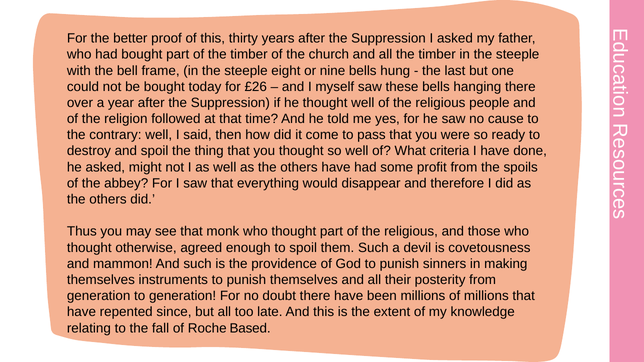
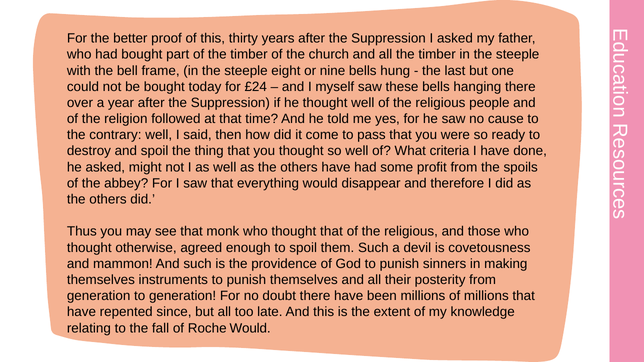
£26: £26 -> £24
thought part: part -> that
Roche Based: Based -> Would
